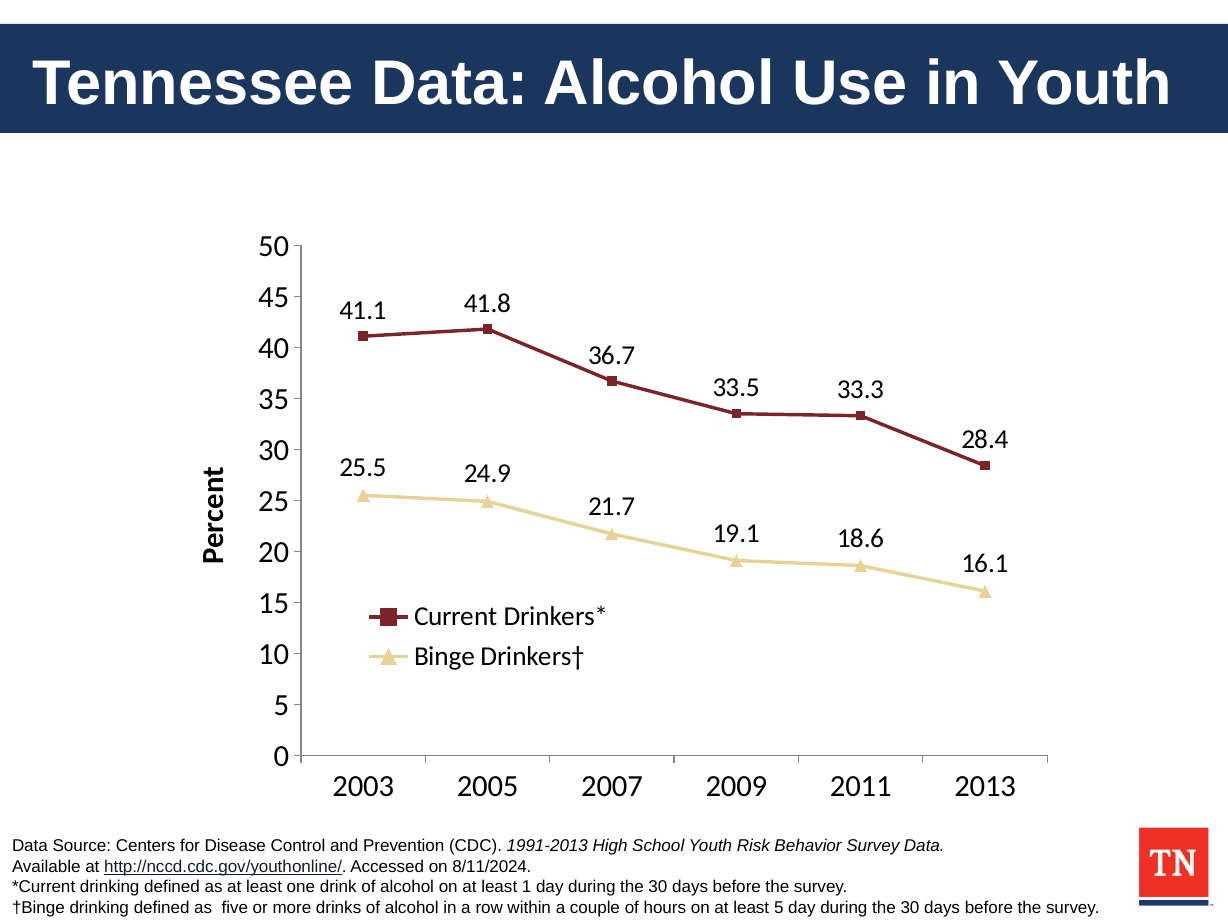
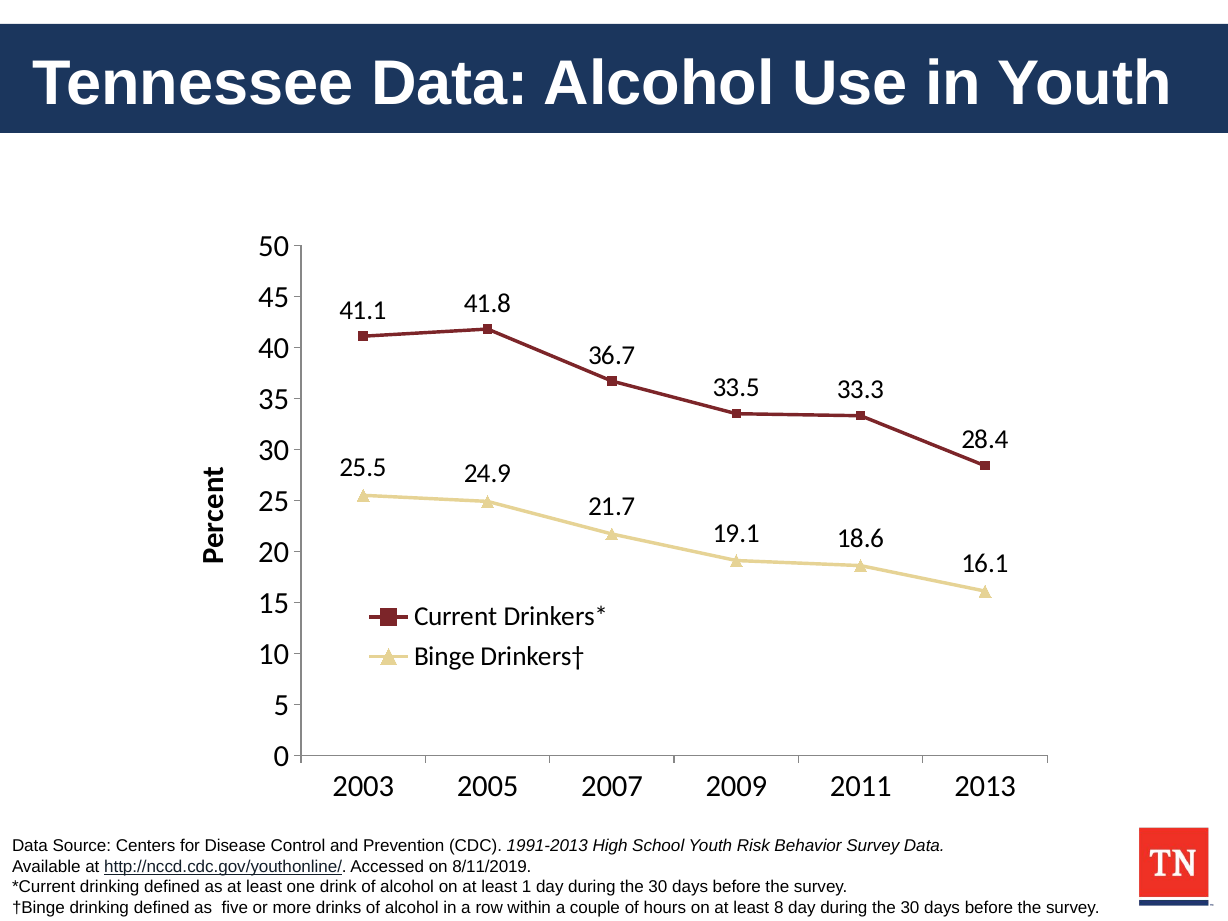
8/11/2024: 8/11/2024 -> 8/11/2019
least 5: 5 -> 8
